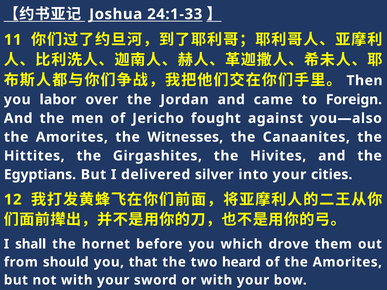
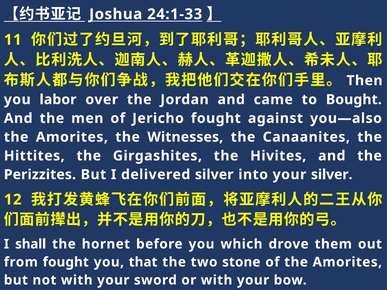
Foreign: Foreign -> Bought
Egyptians: Egyptians -> Perizzites
your cities: cities -> silver
from should: should -> fought
heard: heard -> stone
